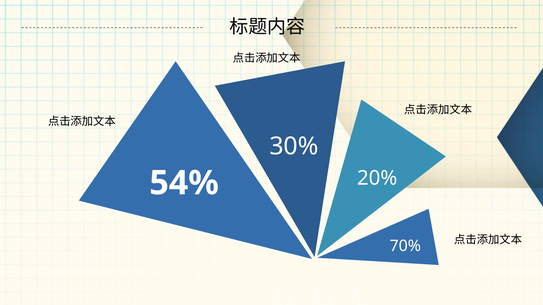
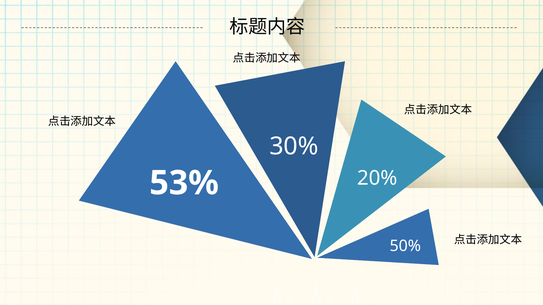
54%: 54% -> 53%
70%: 70% -> 50%
